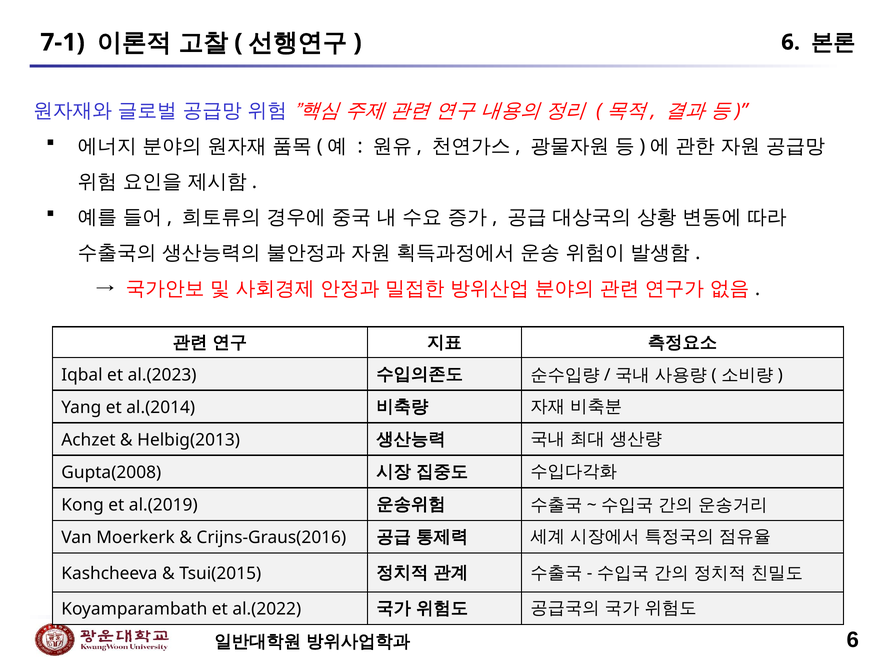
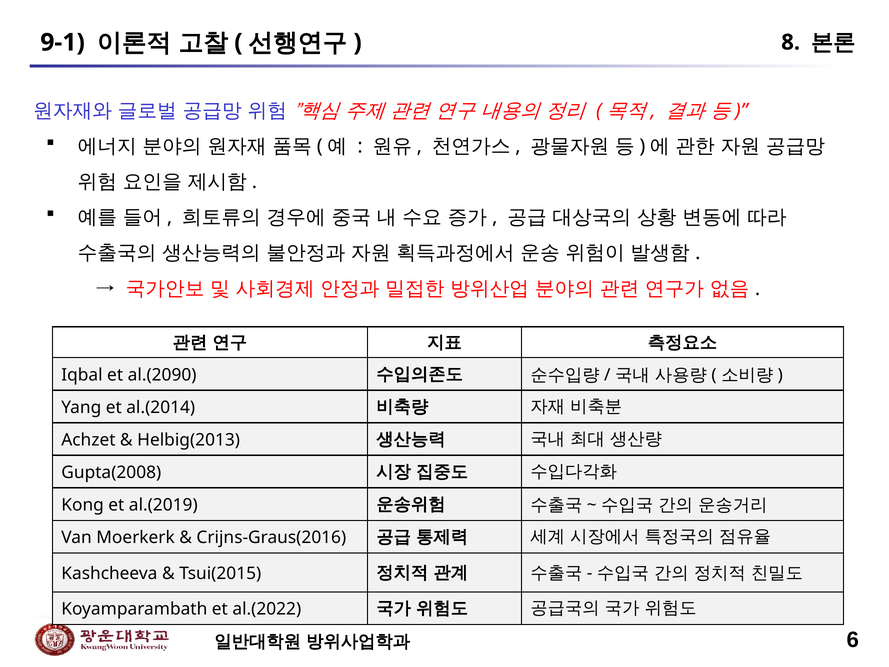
7-1: 7-1 -> 9-1
6 at (791, 42): 6 -> 8
al.(2023: al.(2023 -> al.(2090
